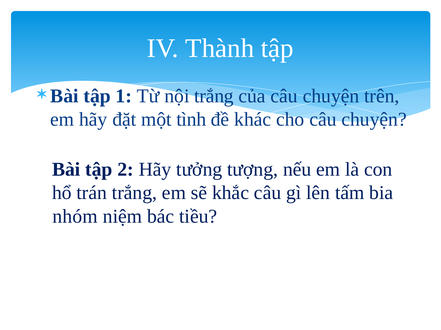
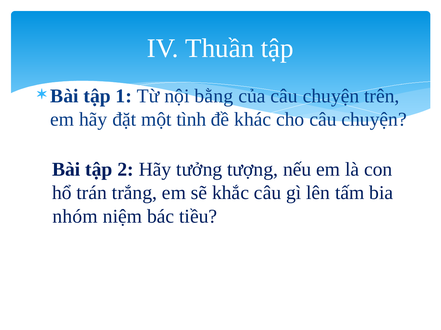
Thành: Thành -> Thuần
nội trắng: trắng -> bằng
